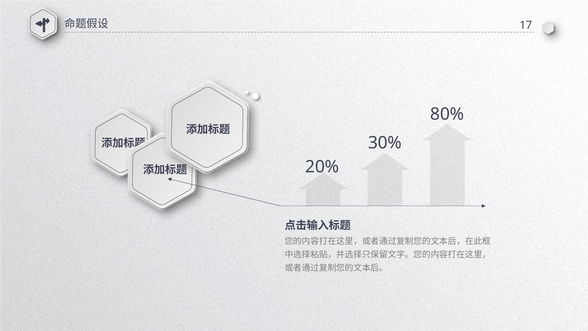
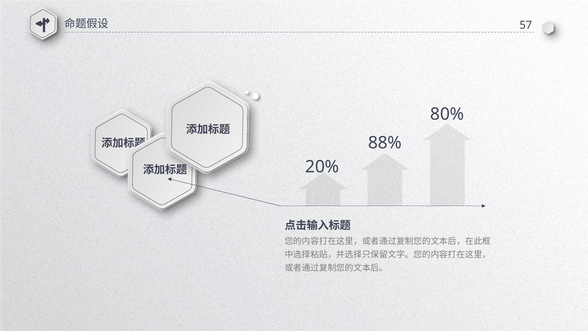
17: 17 -> 57
30%: 30% -> 88%
